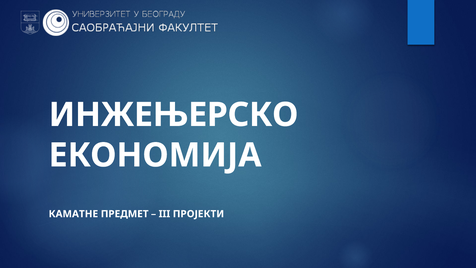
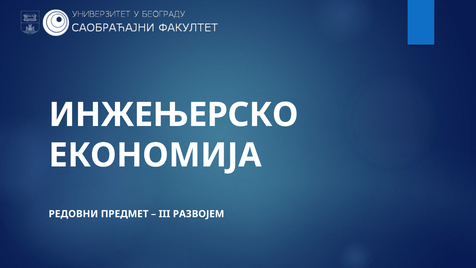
КАМАТНЕ: КАМАТНЕ -> РЕДОВНИ
ПРОЈЕКТИ: ПРОЈЕКТИ -> РАЗВОЈЕМ
